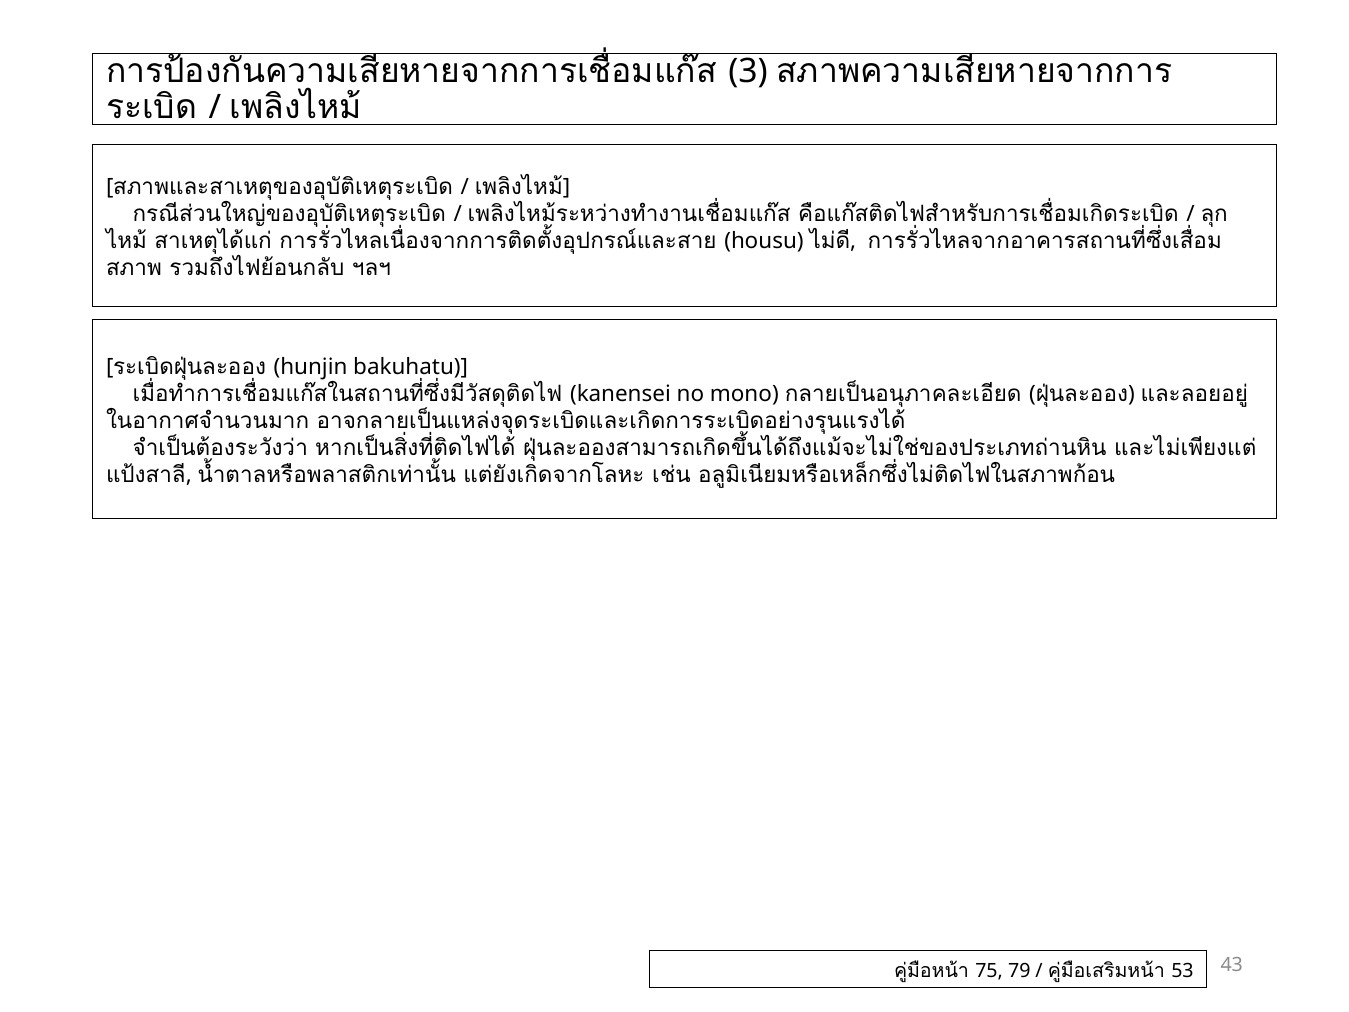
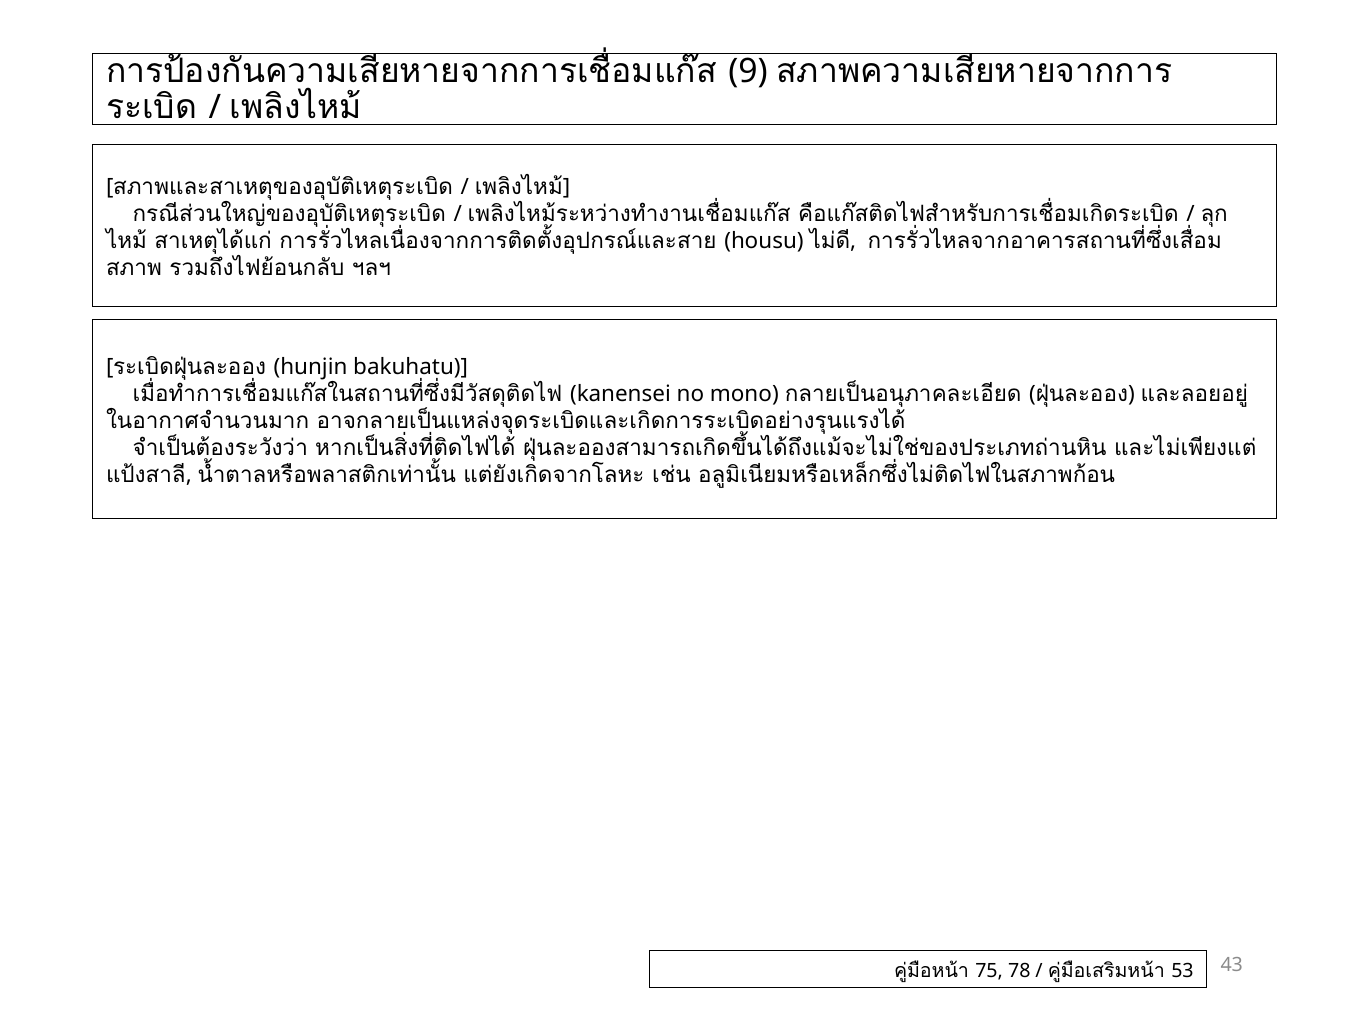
3: 3 -> 9
79: 79 -> 78
